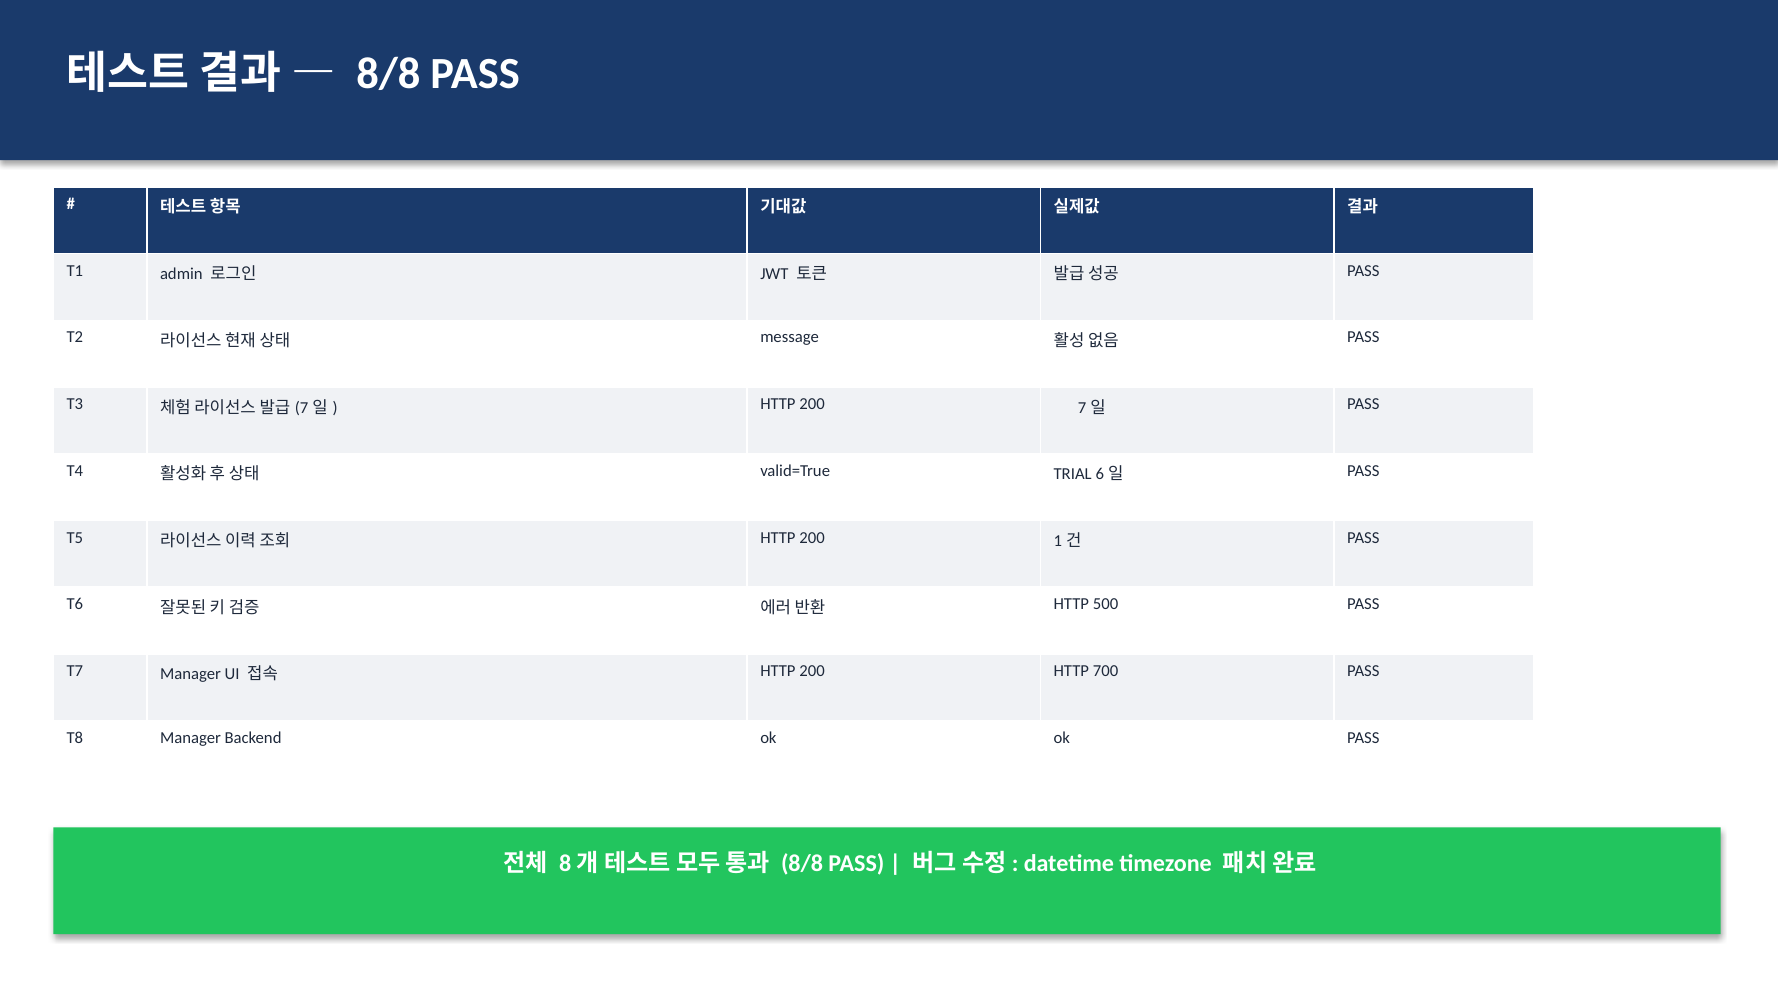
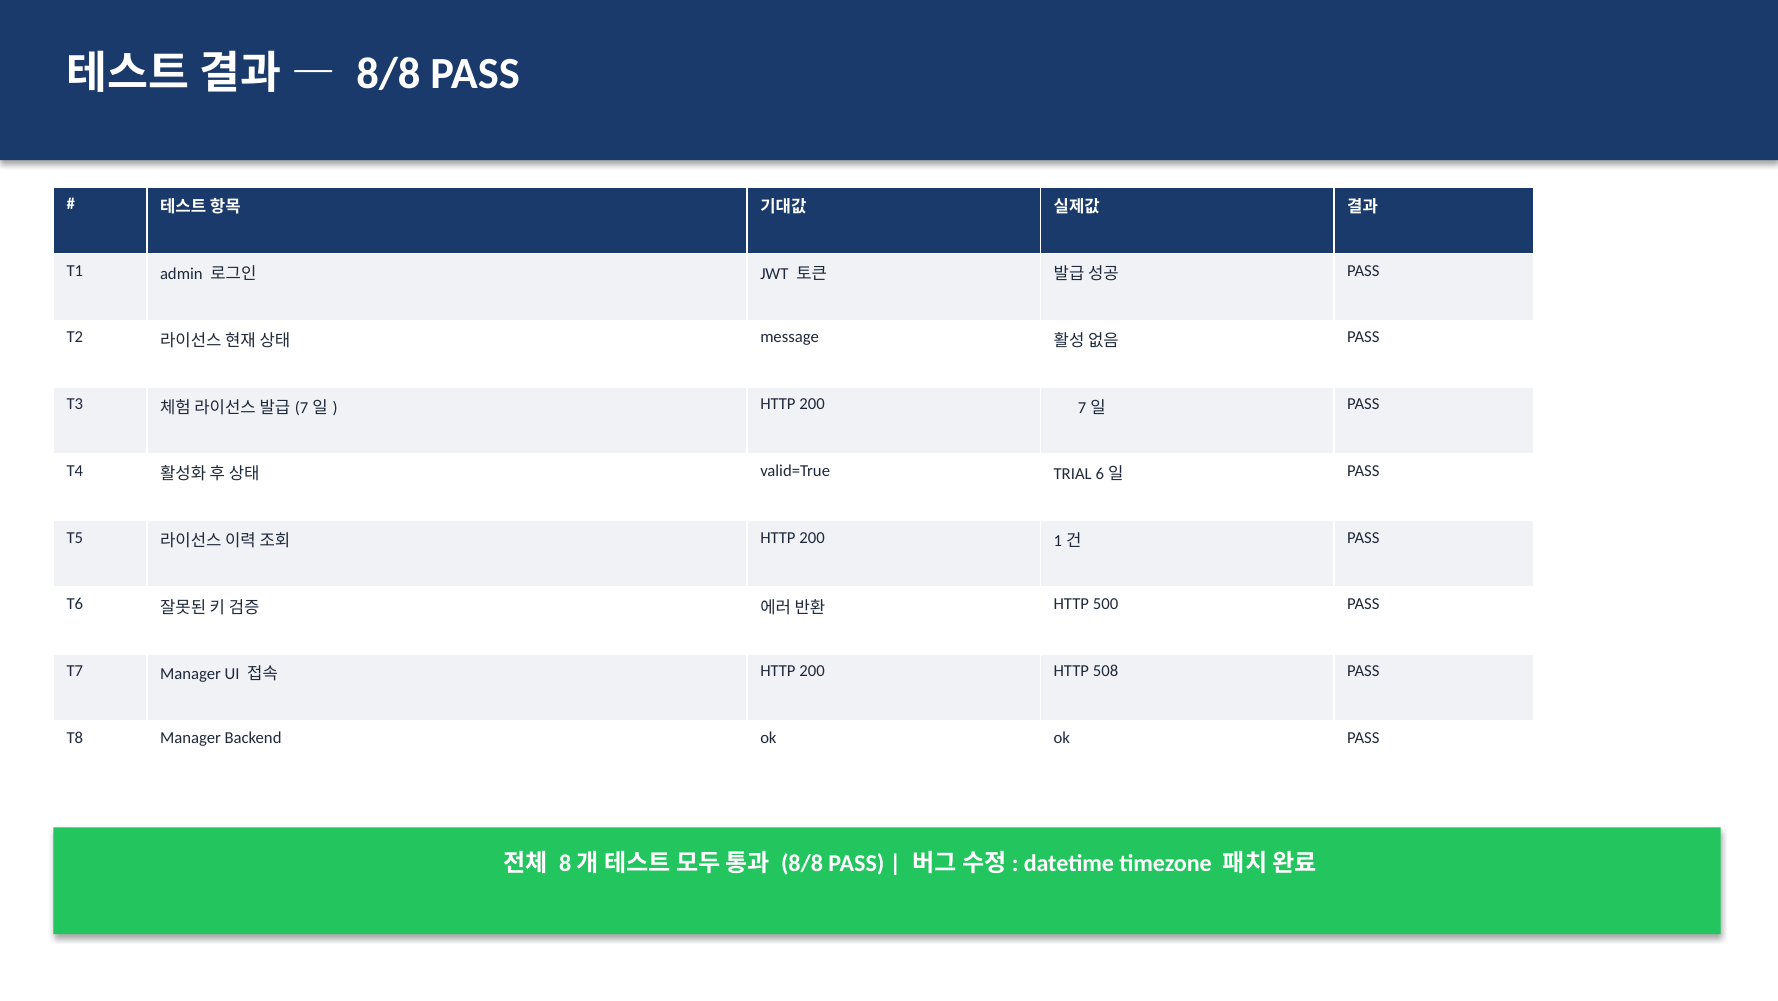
700: 700 -> 508
